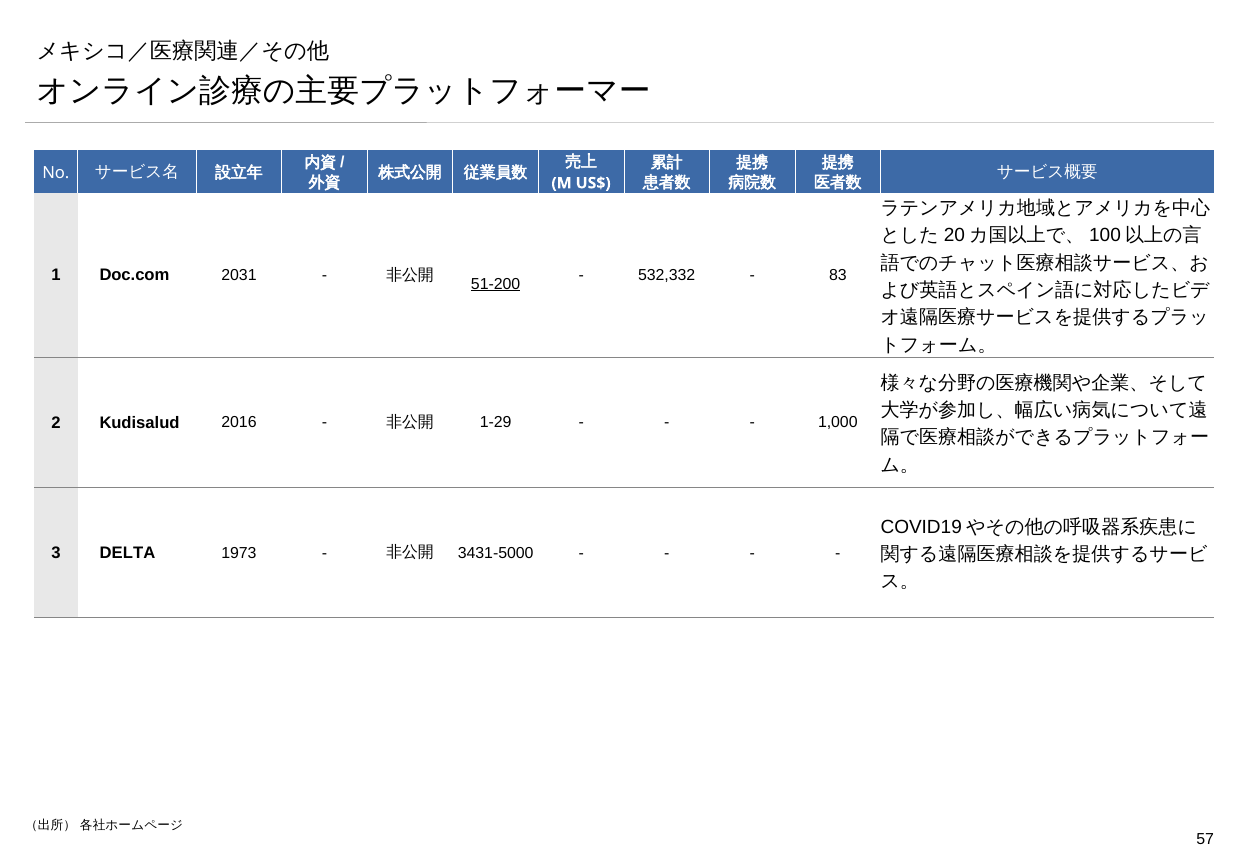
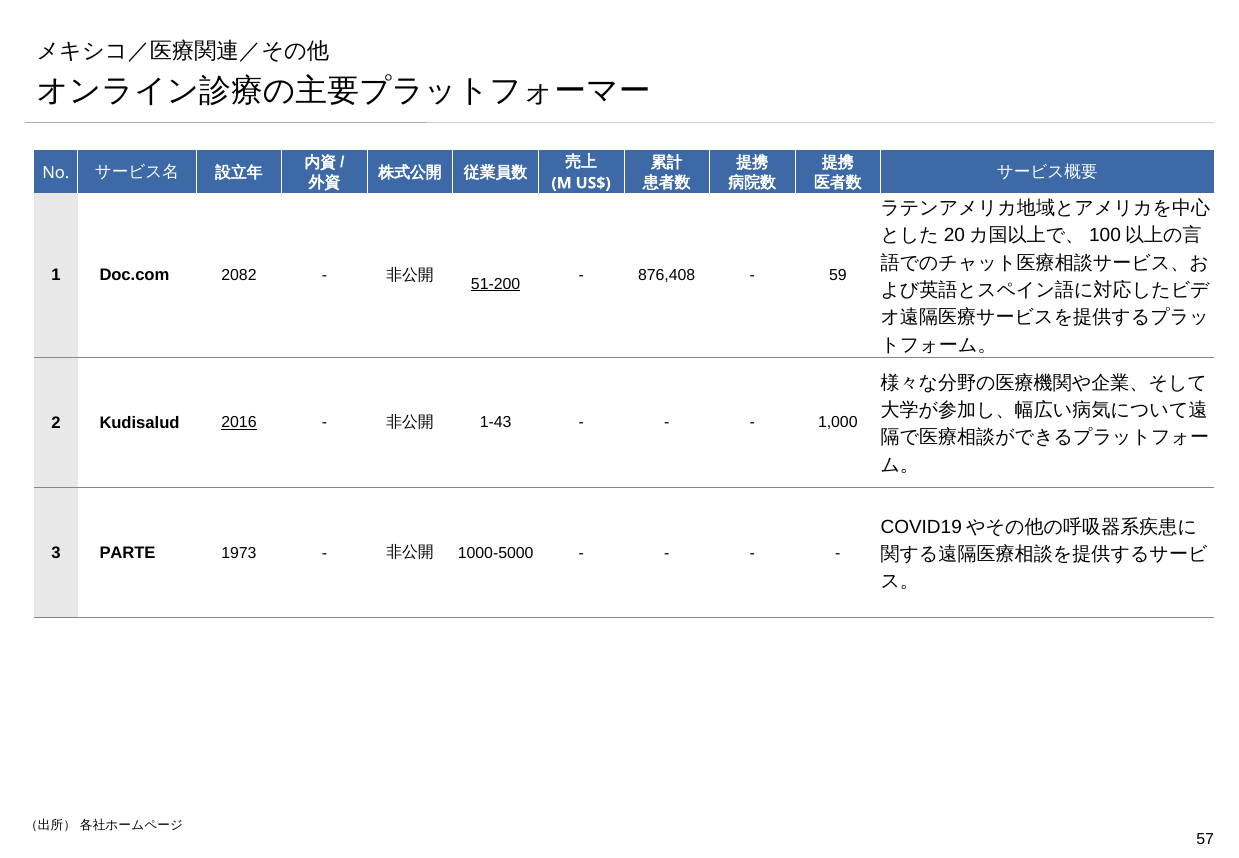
2031: 2031 -> 2082
532,332: 532,332 -> 876,408
83: 83 -> 59
2016 underline: none -> present
1-29: 1-29 -> 1-43
DELTA: DELTA -> PARTE
3431-5000: 3431-5000 -> 1000-5000
